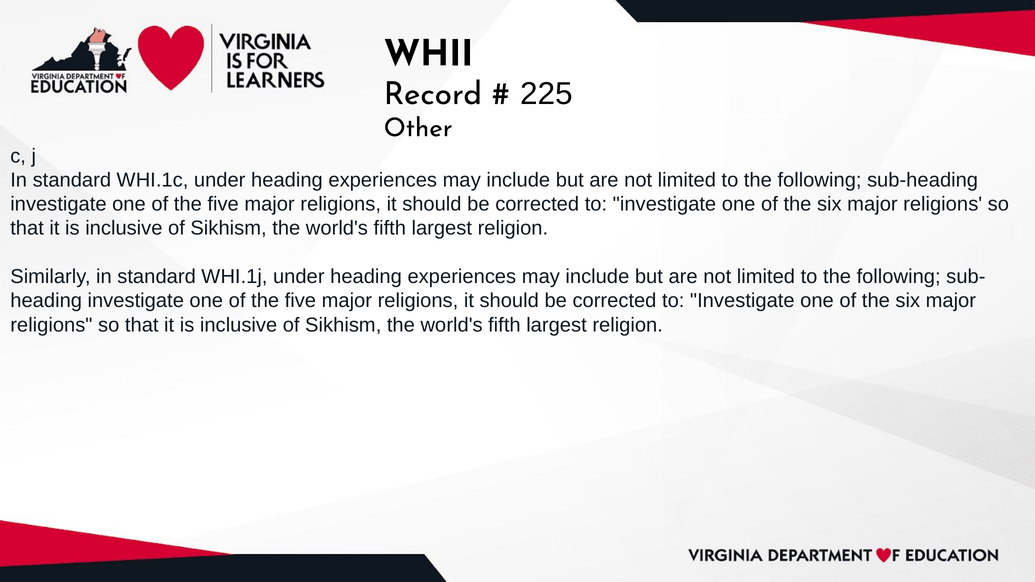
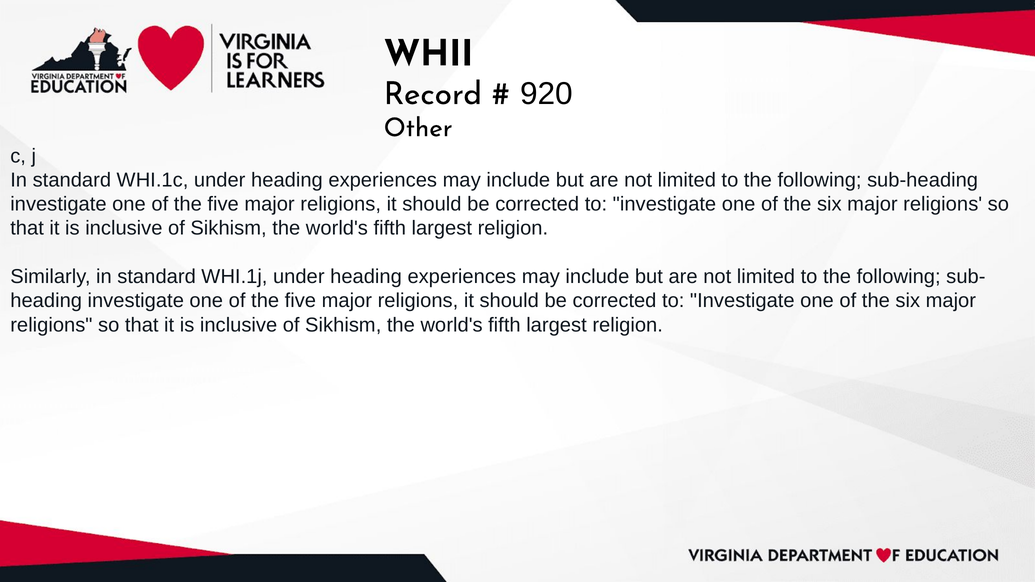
225: 225 -> 920
